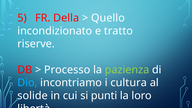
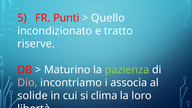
Della: Della -> Punti
Processo: Processo -> Maturino
Dio colour: light blue -> pink
cultura: cultura -> associa
punti: punti -> clima
